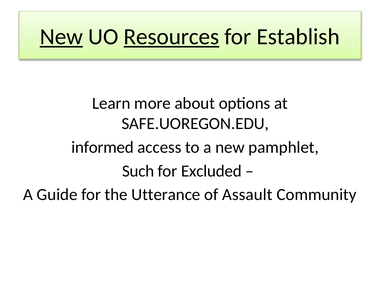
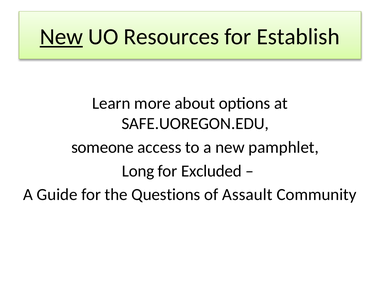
Resources underline: present -> none
informed: informed -> someone
Such: Such -> Long
Utterance: Utterance -> Questions
